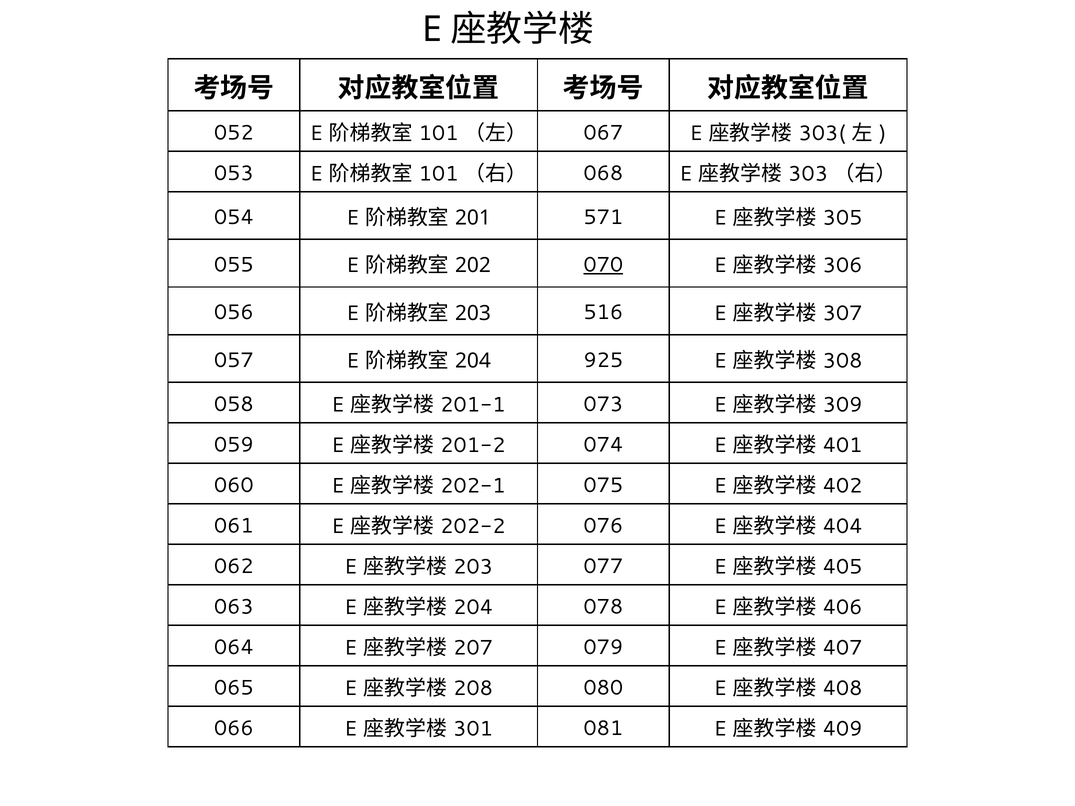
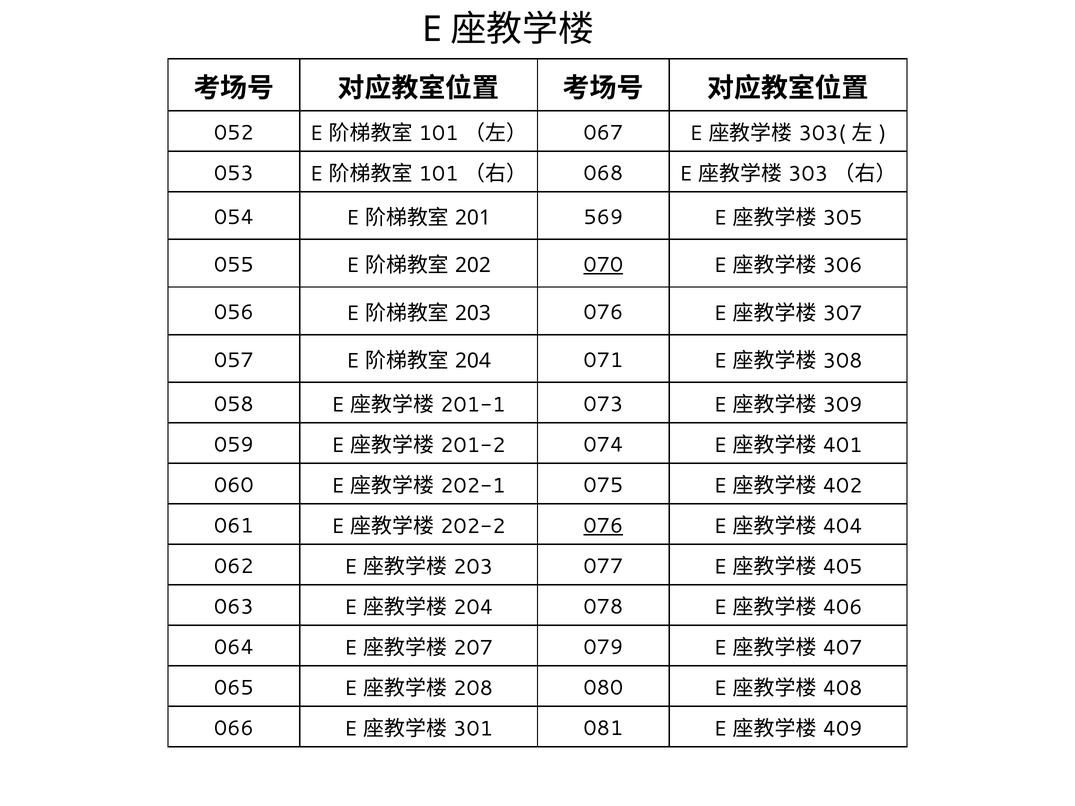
571: 571 -> 569
516 at (603, 313): 516 -> 076
925: 925 -> 071
076 at (603, 526) underline: none -> present
